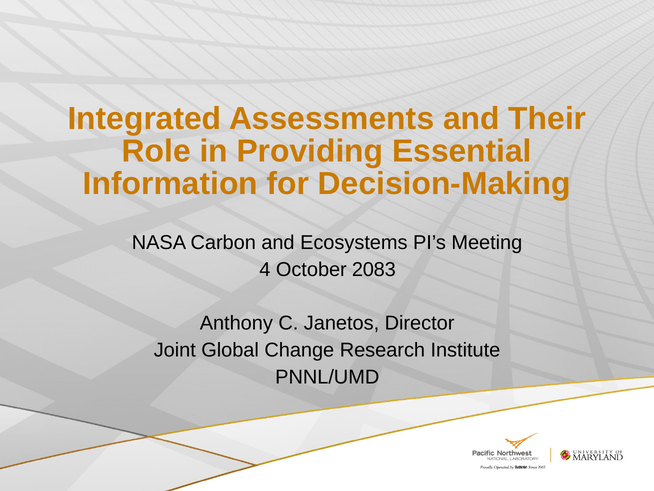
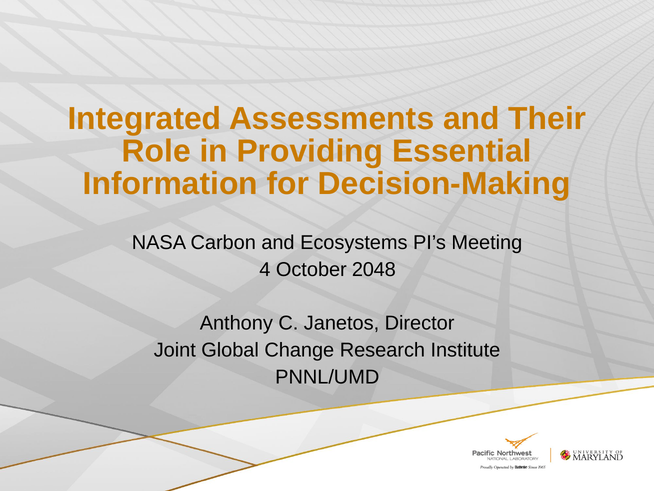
2083: 2083 -> 2048
